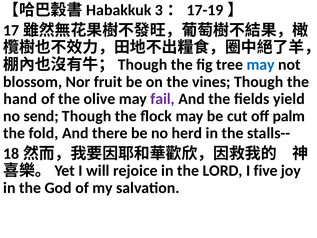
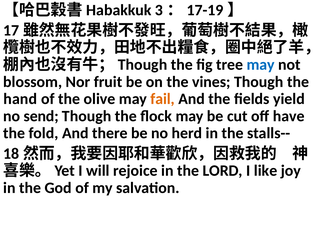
fail colour: purple -> orange
palm: palm -> have
five: five -> like
